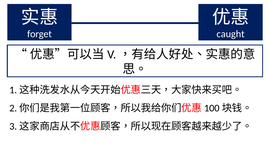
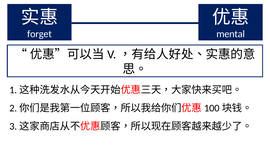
caught: caught -> mental
